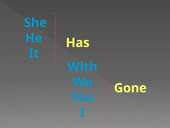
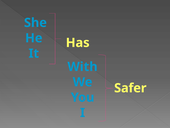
Gone: Gone -> Safer
